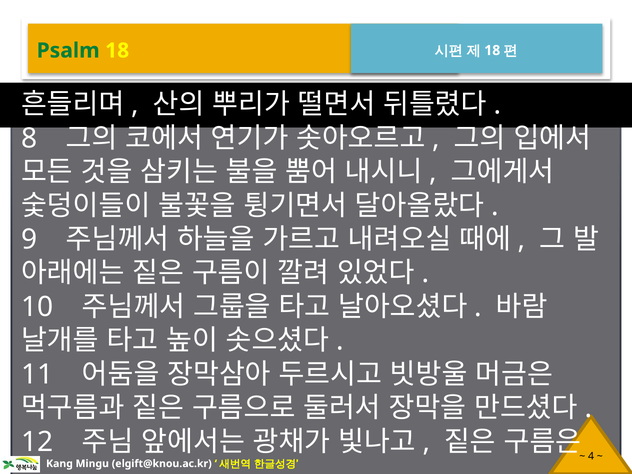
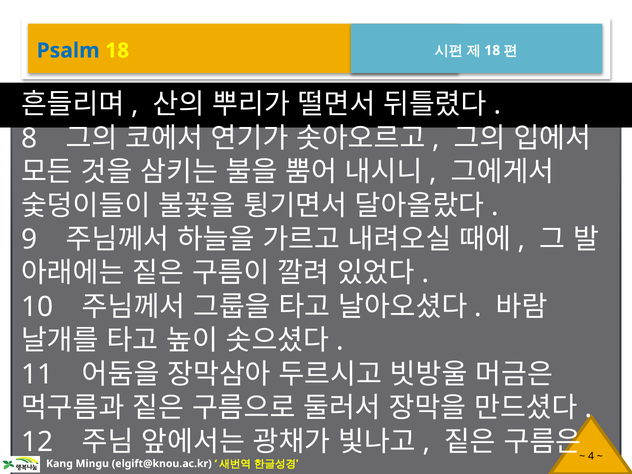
Psalm colour: green -> blue
